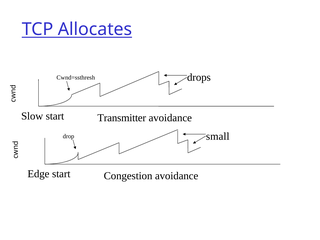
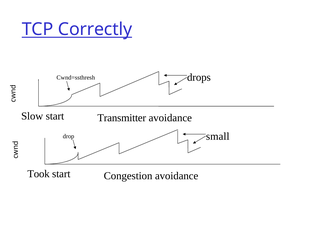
Allocates: Allocates -> Correctly
Edge: Edge -> Took
